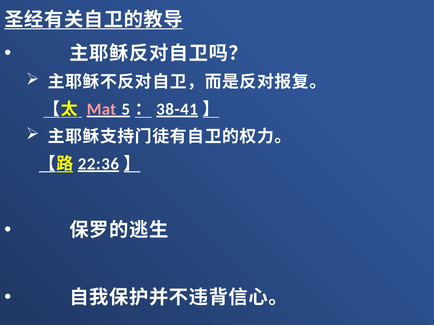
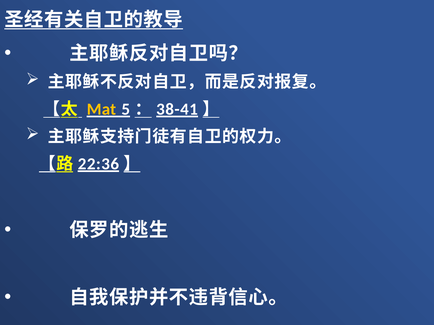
Mat colour: pink -> yellow
